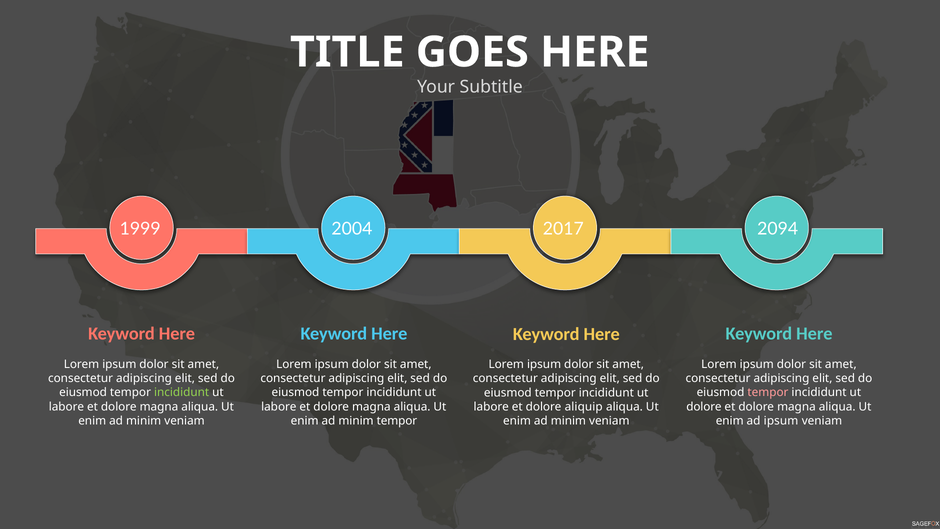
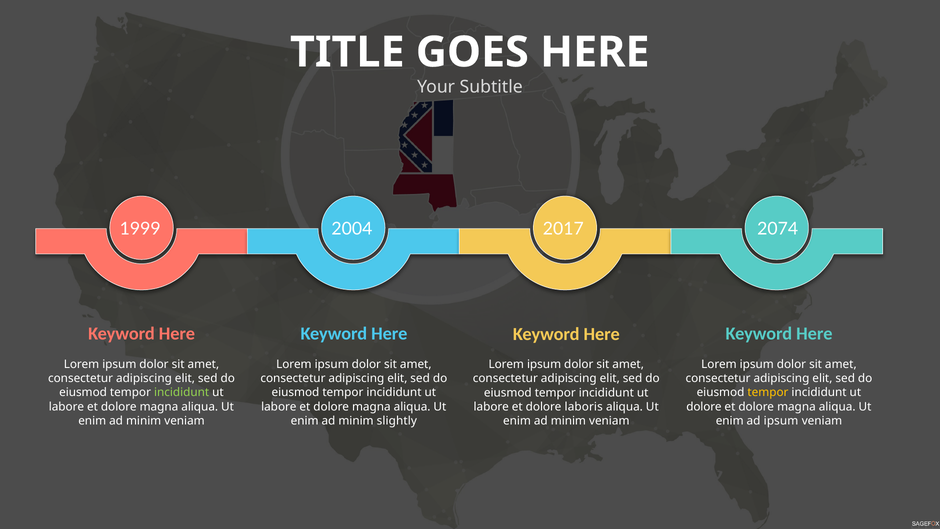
2094: 2094 -> 2074
tempor at (768, 392) colour: pink -> yellow
aliquip: aliquip -> laboris
minim tempor: tempor -> slightly
